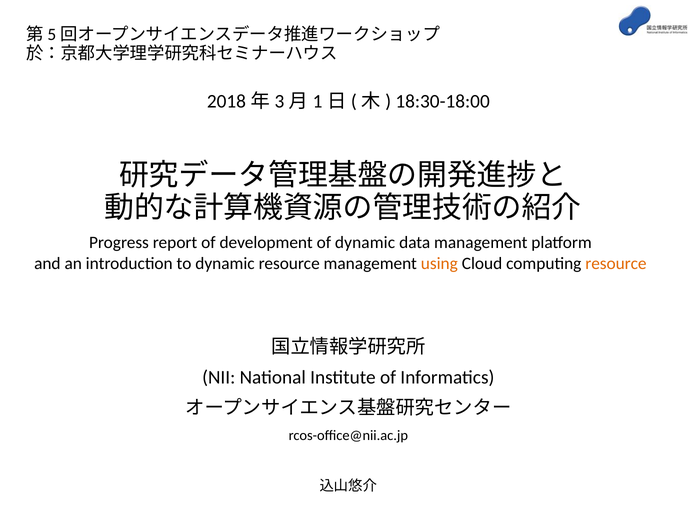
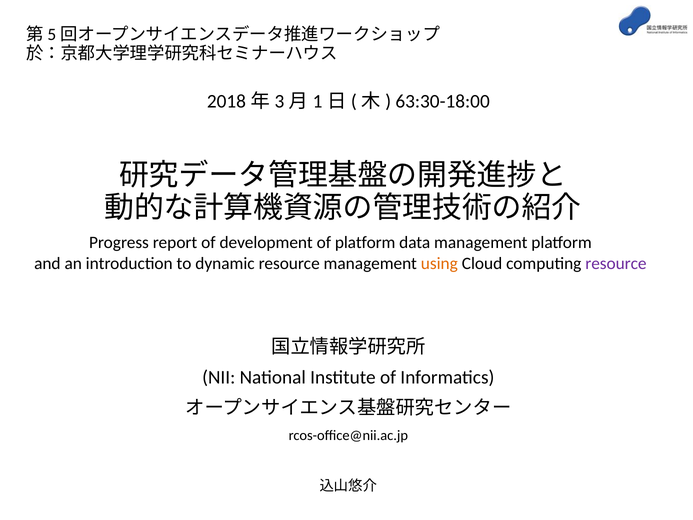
18:30-18:00: 18:30-18:00 -> 63:30-18:00
of dynamic: dynamic -> platform
resource at (616, 263) colour: orange -> purple
